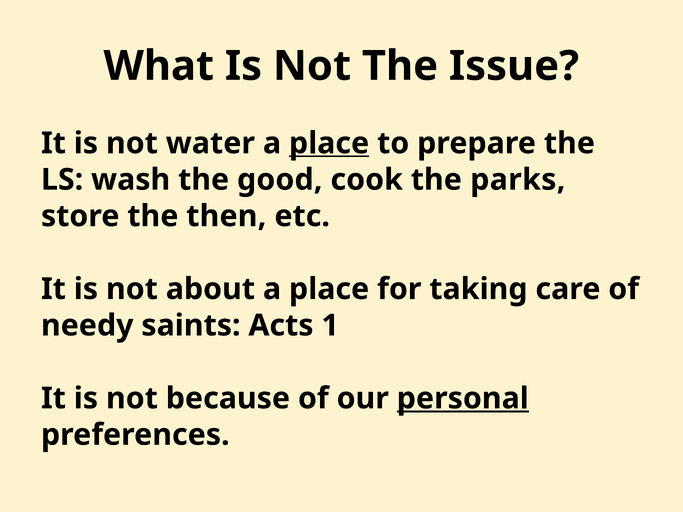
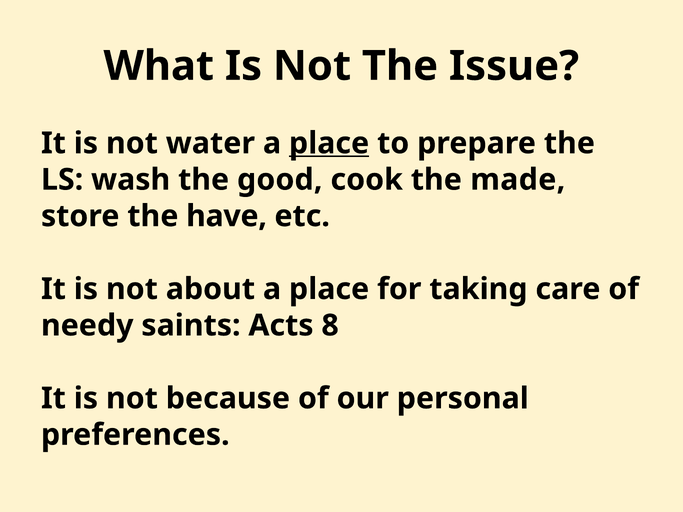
parks: parks -> made
then: then -> have
1: 1 -> 8
personal underline: present -> none
